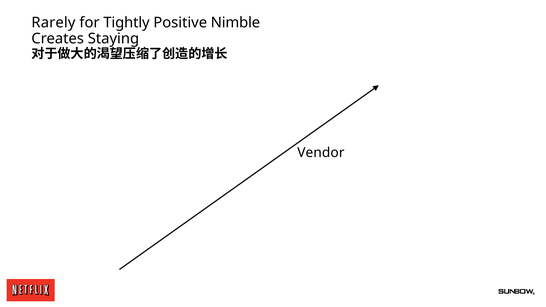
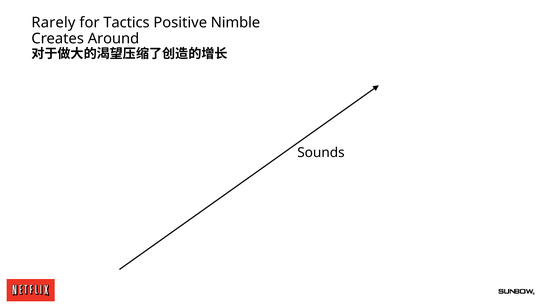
Tightly: Tightly -> Tactics
Staying: Staying -> Around
Vendor: Vendor -> Sounds
